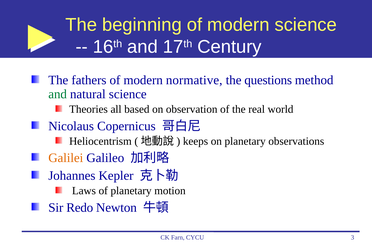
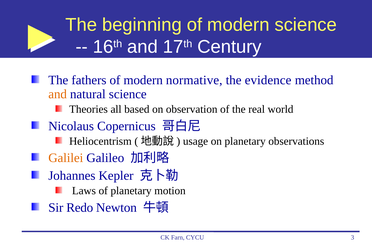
questions: questions -> evidence
and at (58, 94) colour: green -> orange
keeps: keeps -> usage
